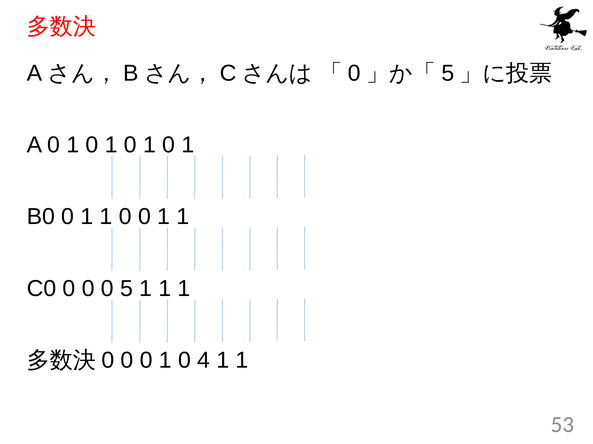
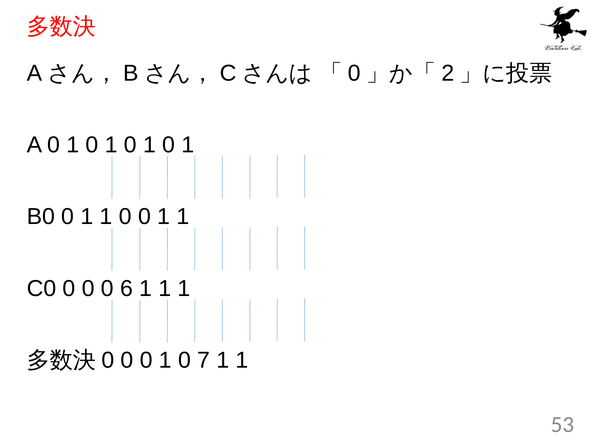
5 at (448, 73): 5 -> 2
0 5: 5 -> 6
4: 4 -> 7
